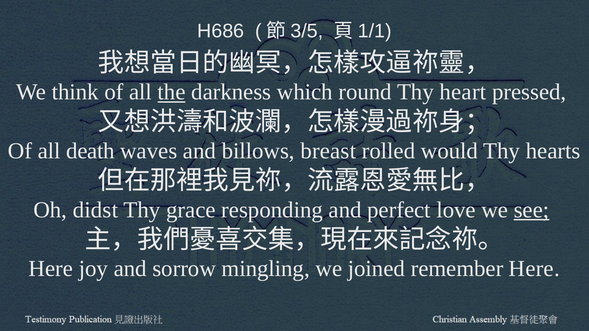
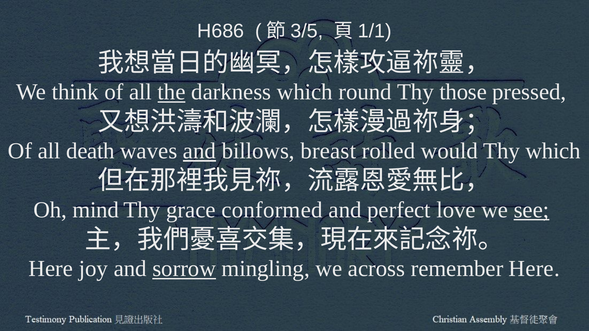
heart: heart -> those
and at (199, 151) underline: none -> present
Thy hearts: hearts -> which
didst: didst -> mind
responding: responding -> conformed
sorrow underline: none -> present
joined: joined -> across
